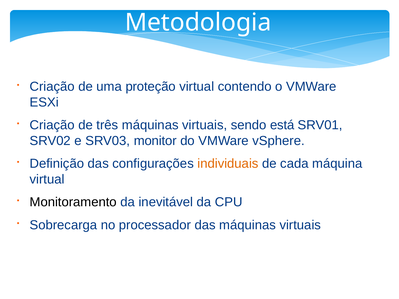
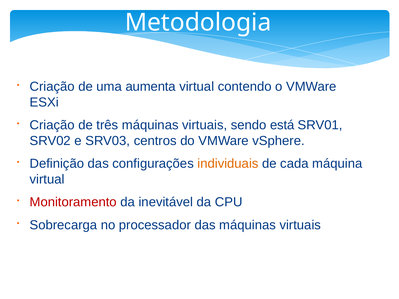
proteção: proteção -> aumenta
monitor: monitor -> centros
Monitoramento colour: black -> red
